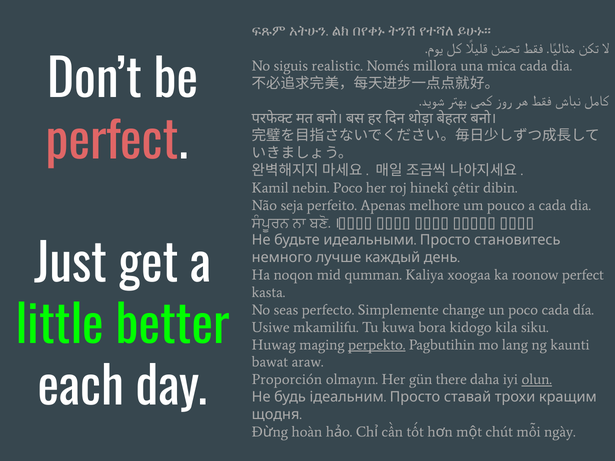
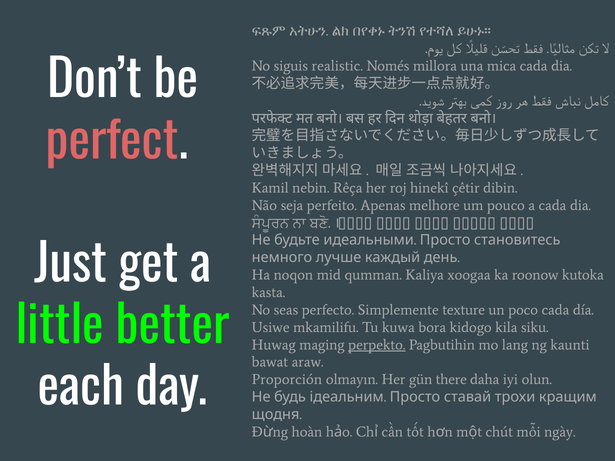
nebin Poco: Poco -> Rêça
roonow perfect: perfect -> kutoka
change: change -> texture
olun underline: present -> none
